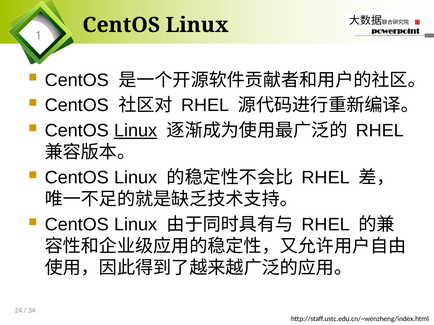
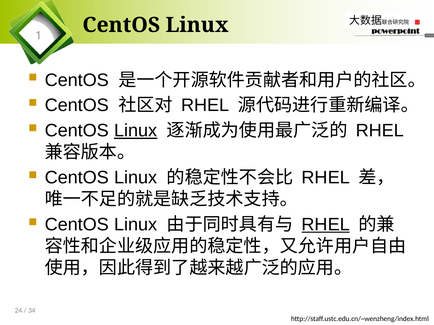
RHEL at (326, 225) underline: none -> present
